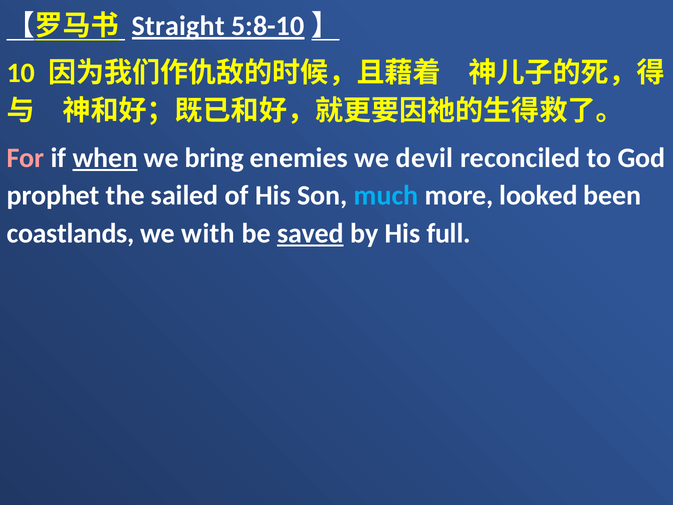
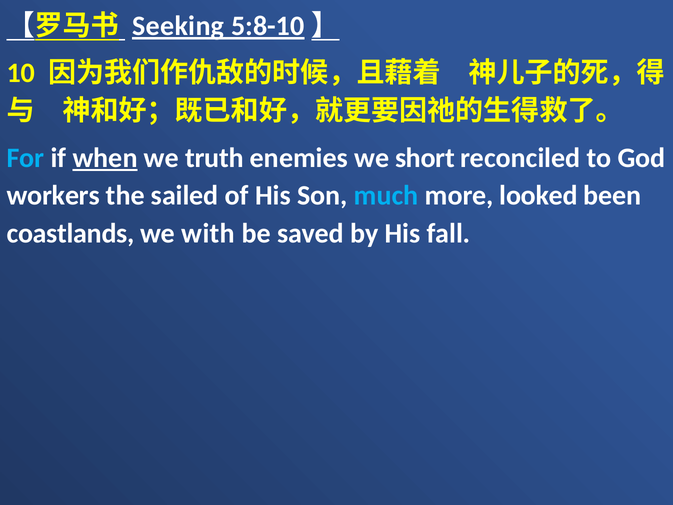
Straight: Straight -> Seeking
For colour: pink -> light blue
bring: bring -> truth
devil: devil -> short
prophet: prophet -> workers
saved underline: present -> none
full: full -> fall
